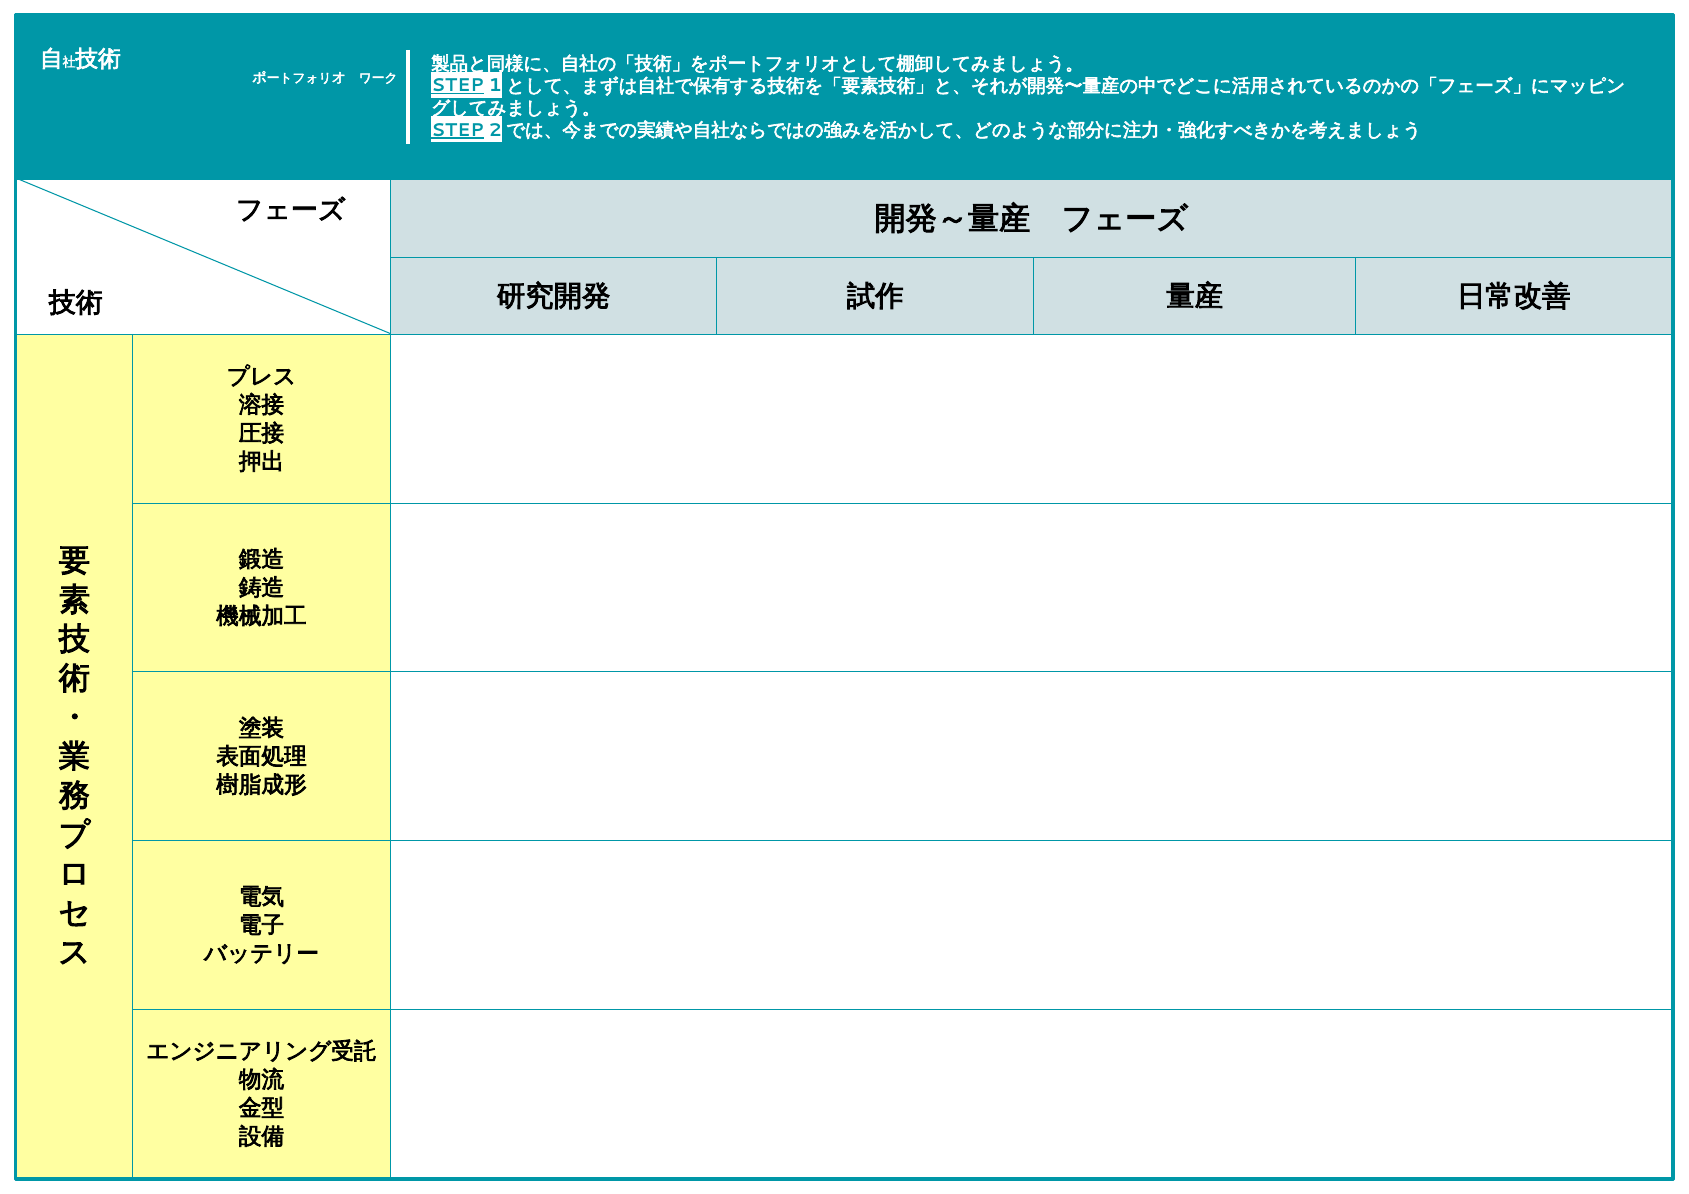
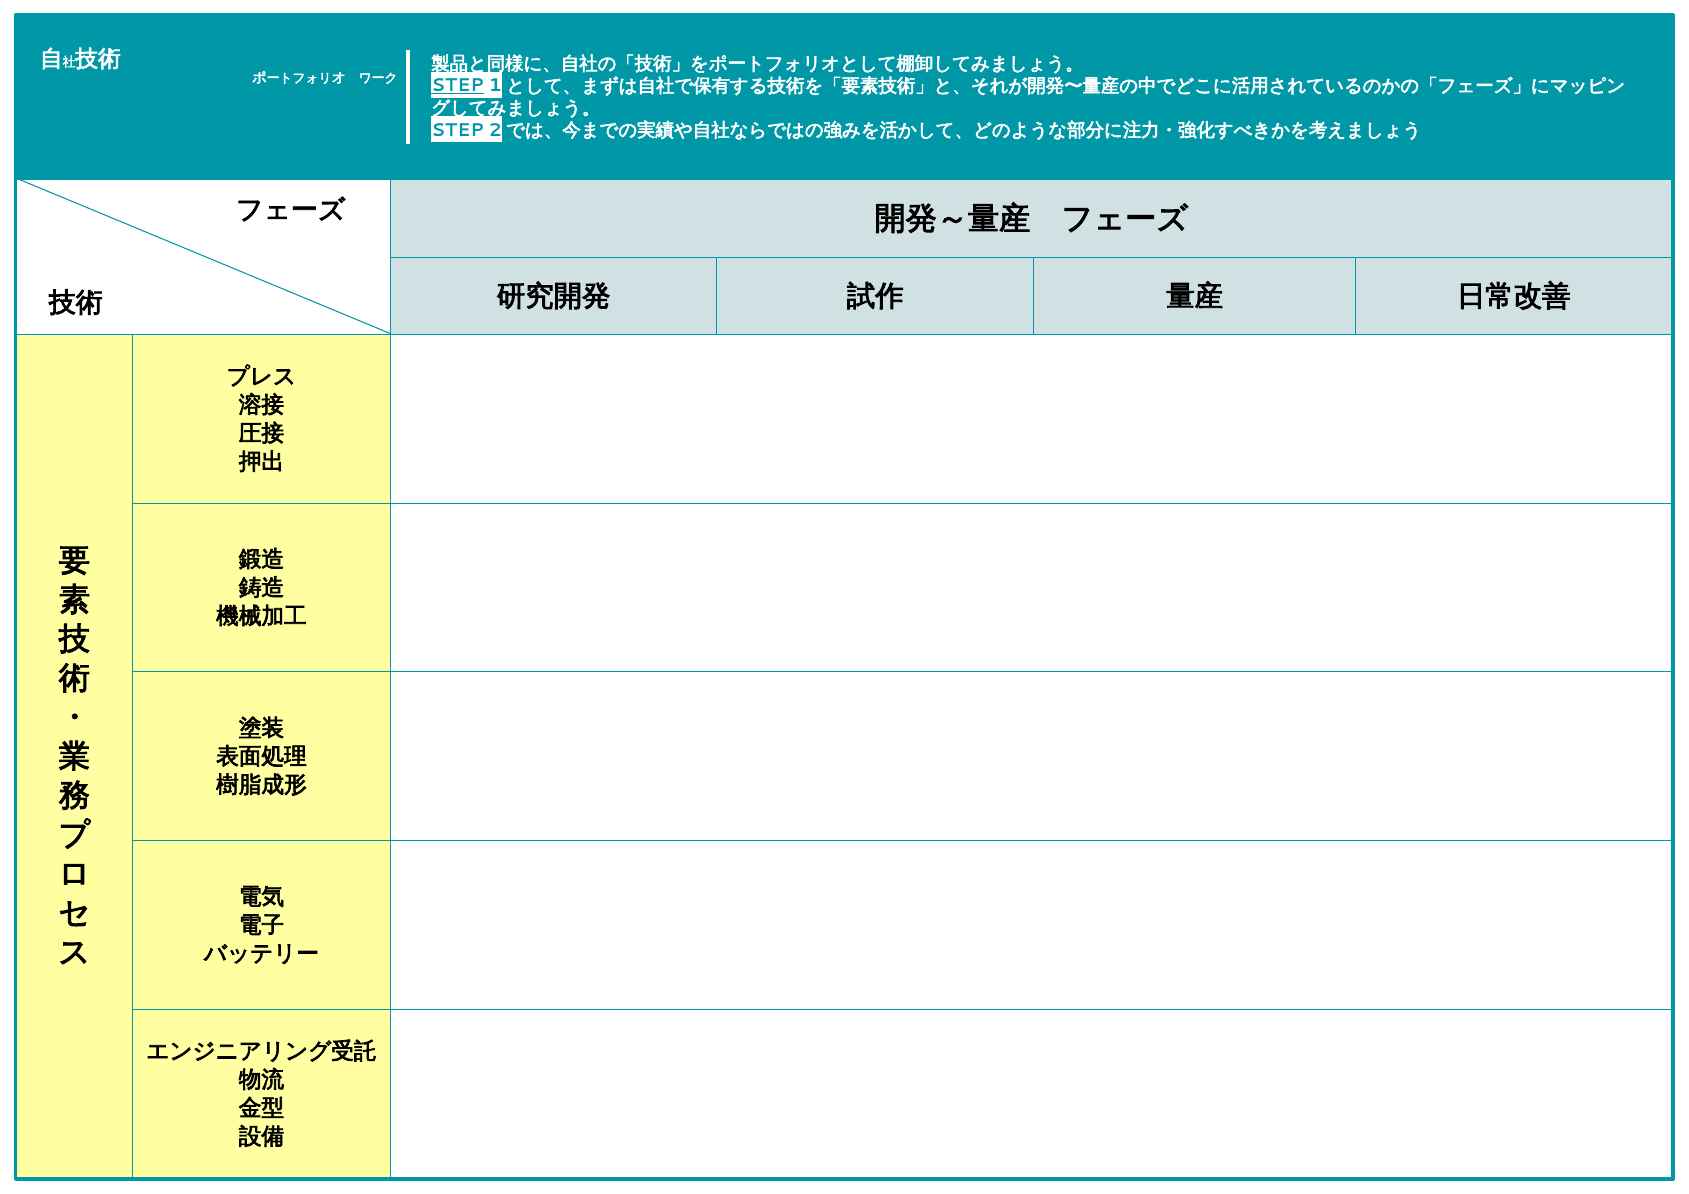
STEP at (458, 130) underline: present -> none
